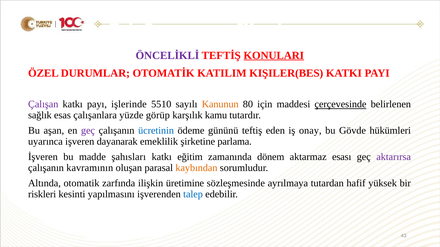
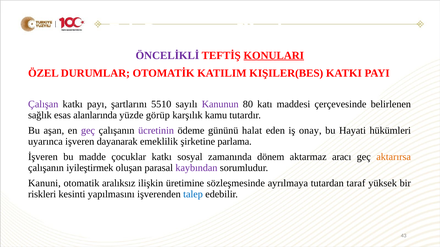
işlerinde: işlerinde -> şartlarını
Kanunun colour: orange -> purple
için: için -> katı
çerçevesinde underline: present -> none
çalışanlara: çalışanlara -> alanlarında
ücretinin colour: blue -> purple
teftiş: teftiş -> halat
Gövde: Gövde -> Hayati
şahısları: şahısları -> çocuklar
eğitim: eğitim -> sosyal
esası: esası -> aracı
aktarırsa colour: purple -> orange
kavramının: kavramının -> iyileştirmek
kaybından colour: orange -> purple
Altında: Altında -> Kanuni
zarfında: zarfında -> aralıksız
hafif: hafif -> taraf
